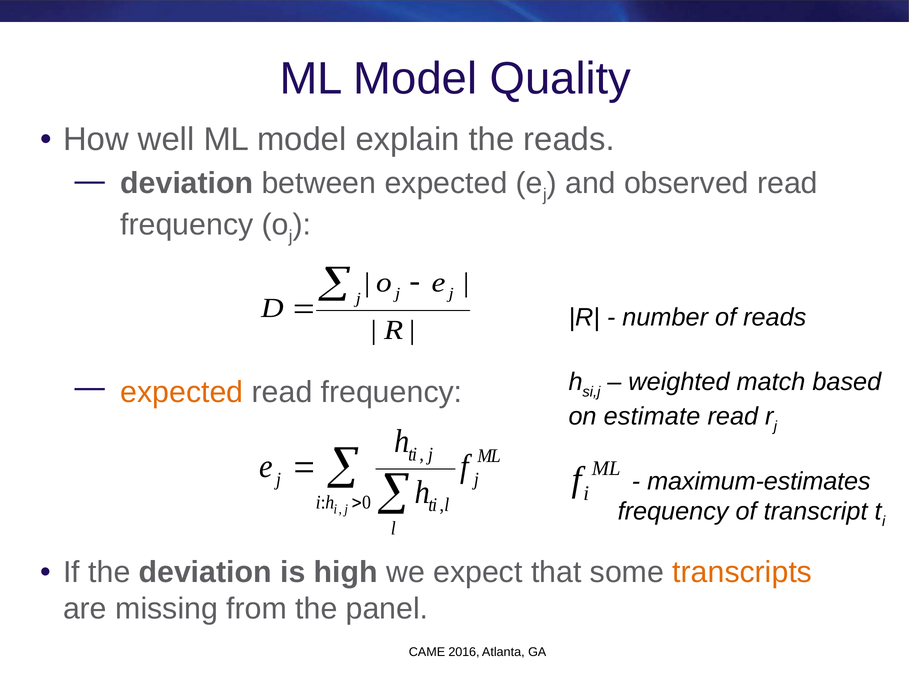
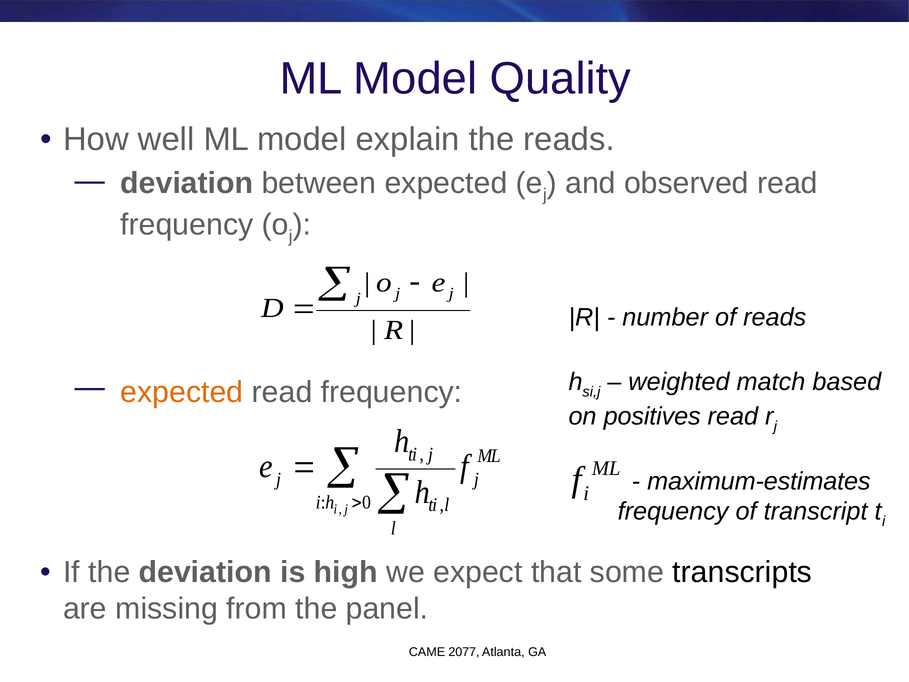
estimate: estimate -> positives
transcripts colour: orange -> black
2016: 2016 -> 2077
